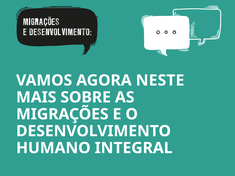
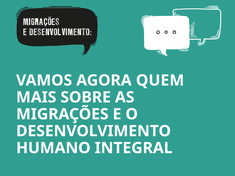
NESTE: NESTE -> QUEM
